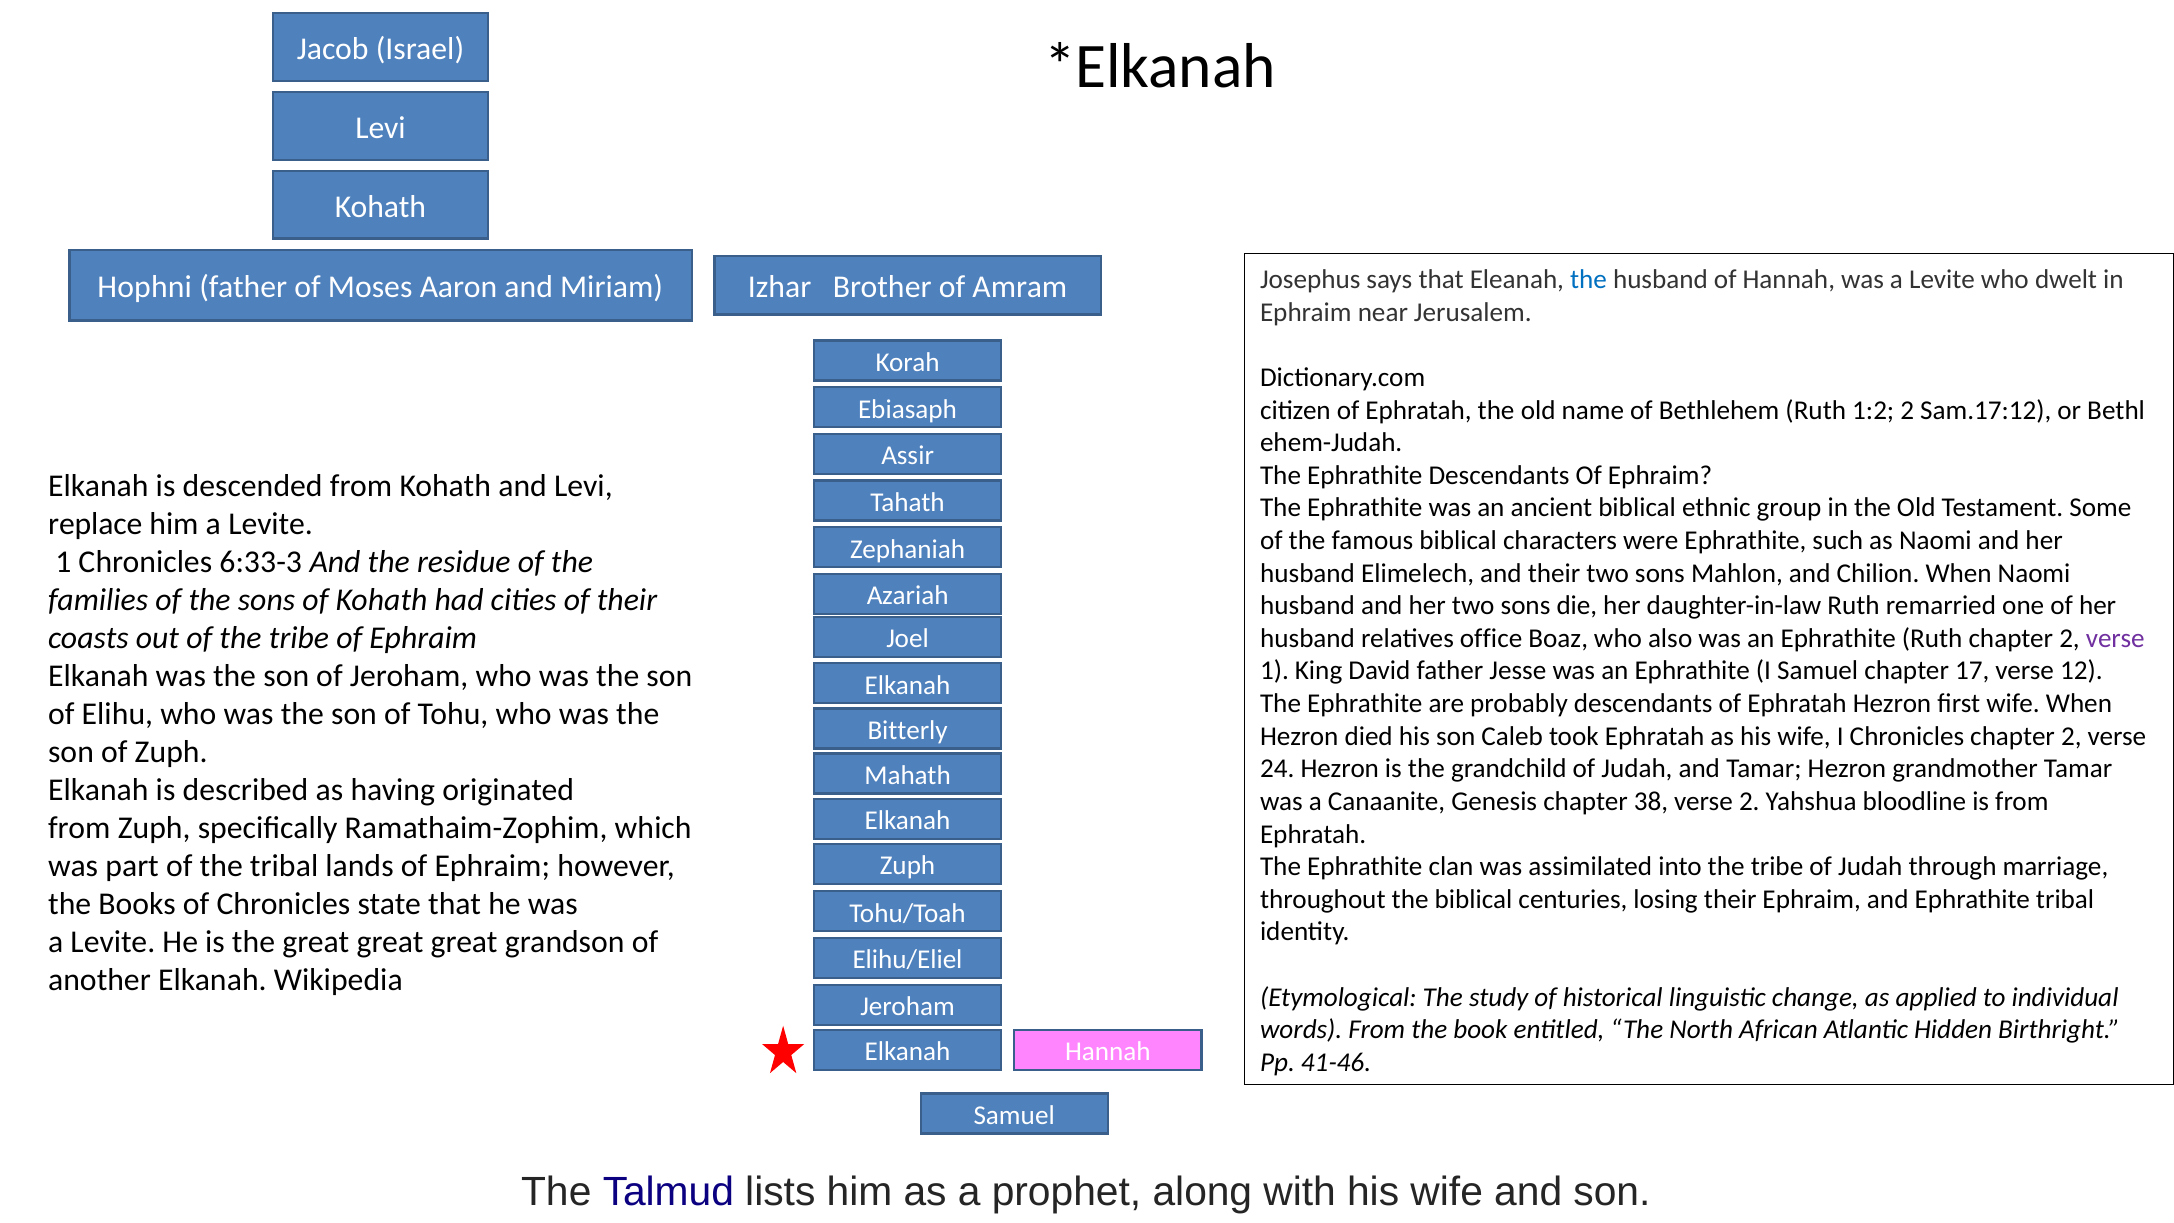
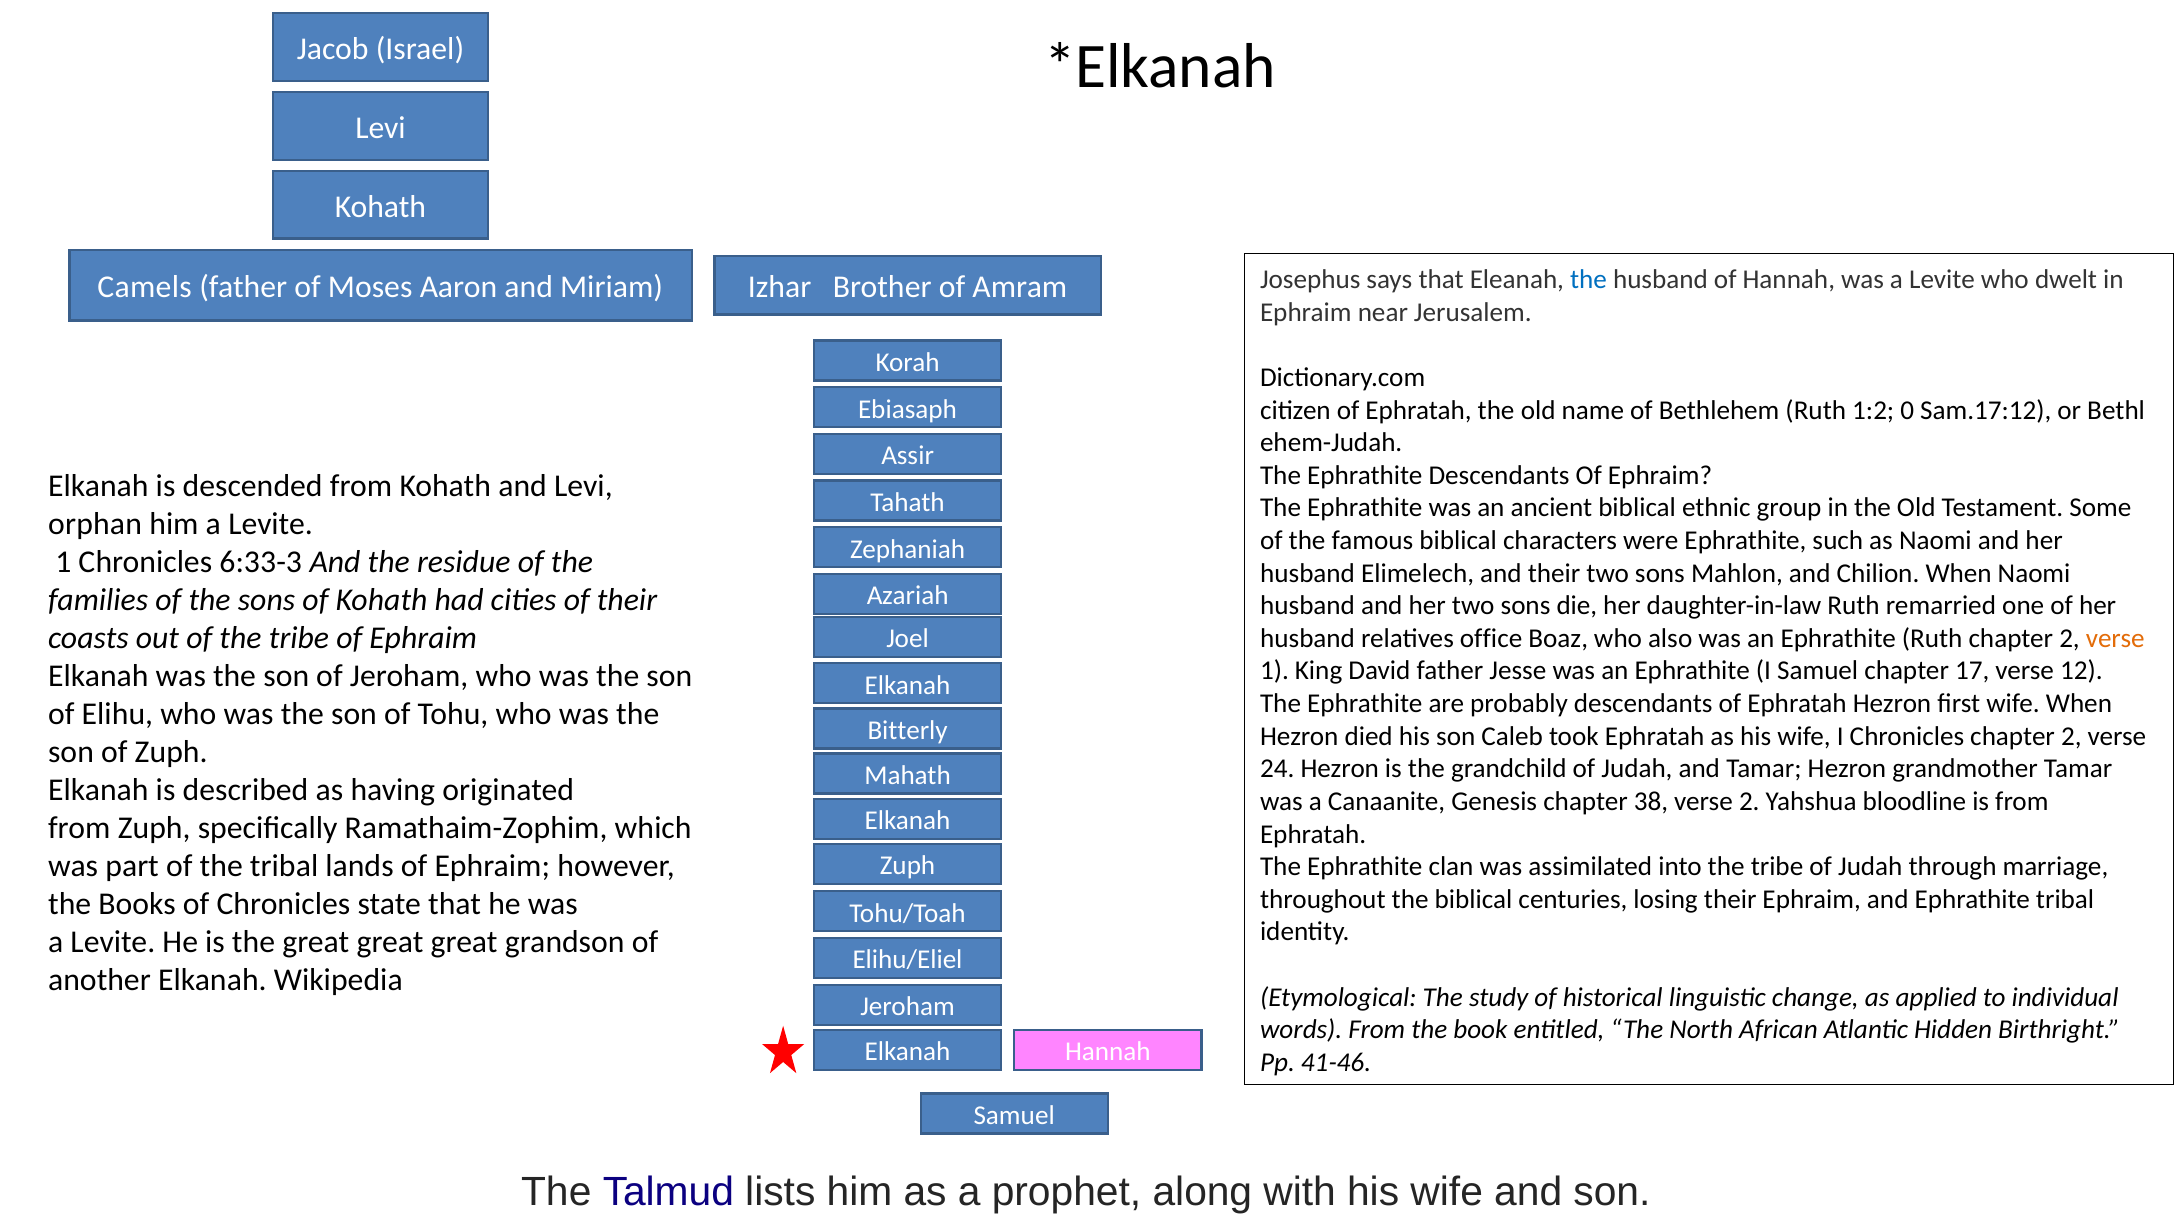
Hophni: Hophni -> Camels
1:2 2: 2 -> 0
replace: replace -> orphan
verse at (2115, 638) colour: purple -> orange
